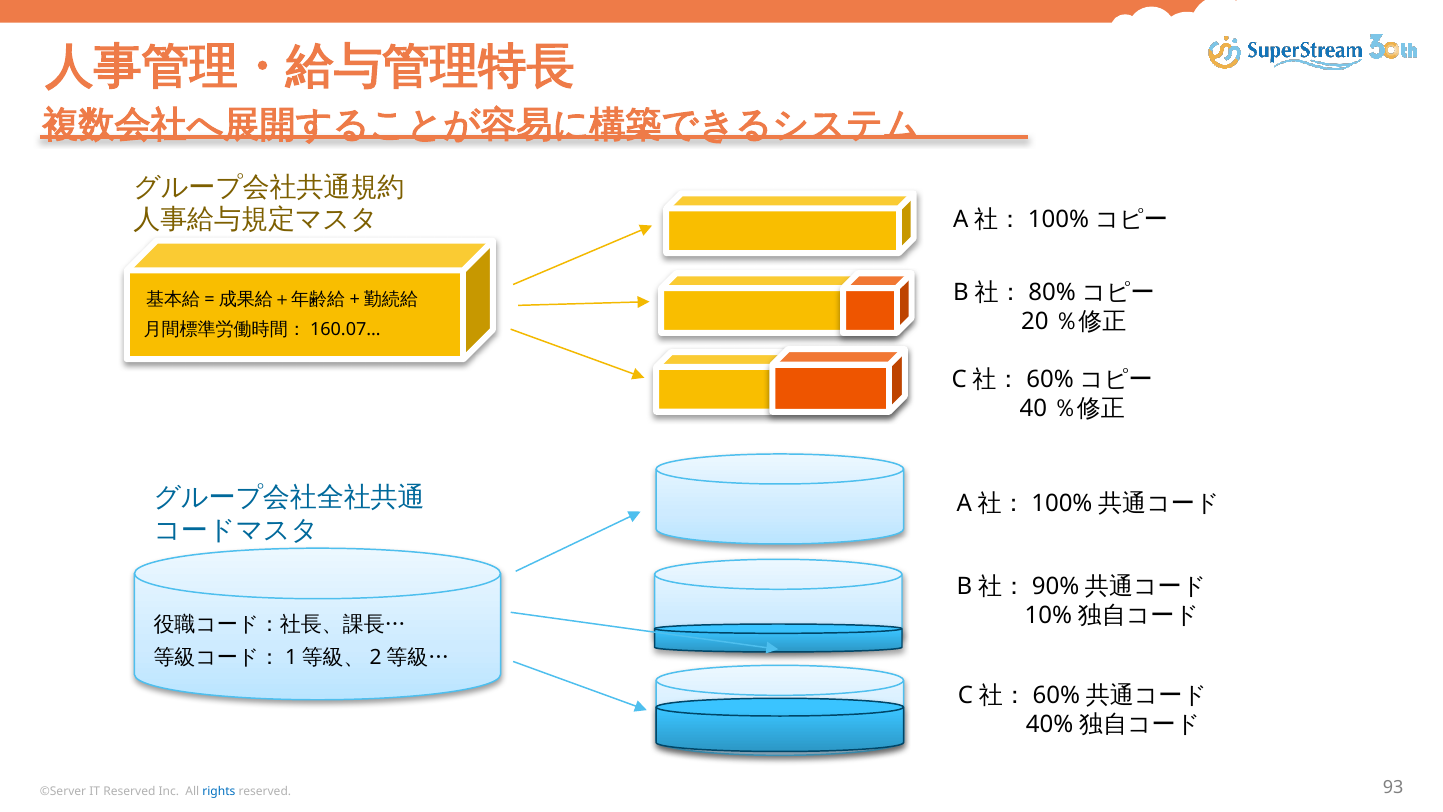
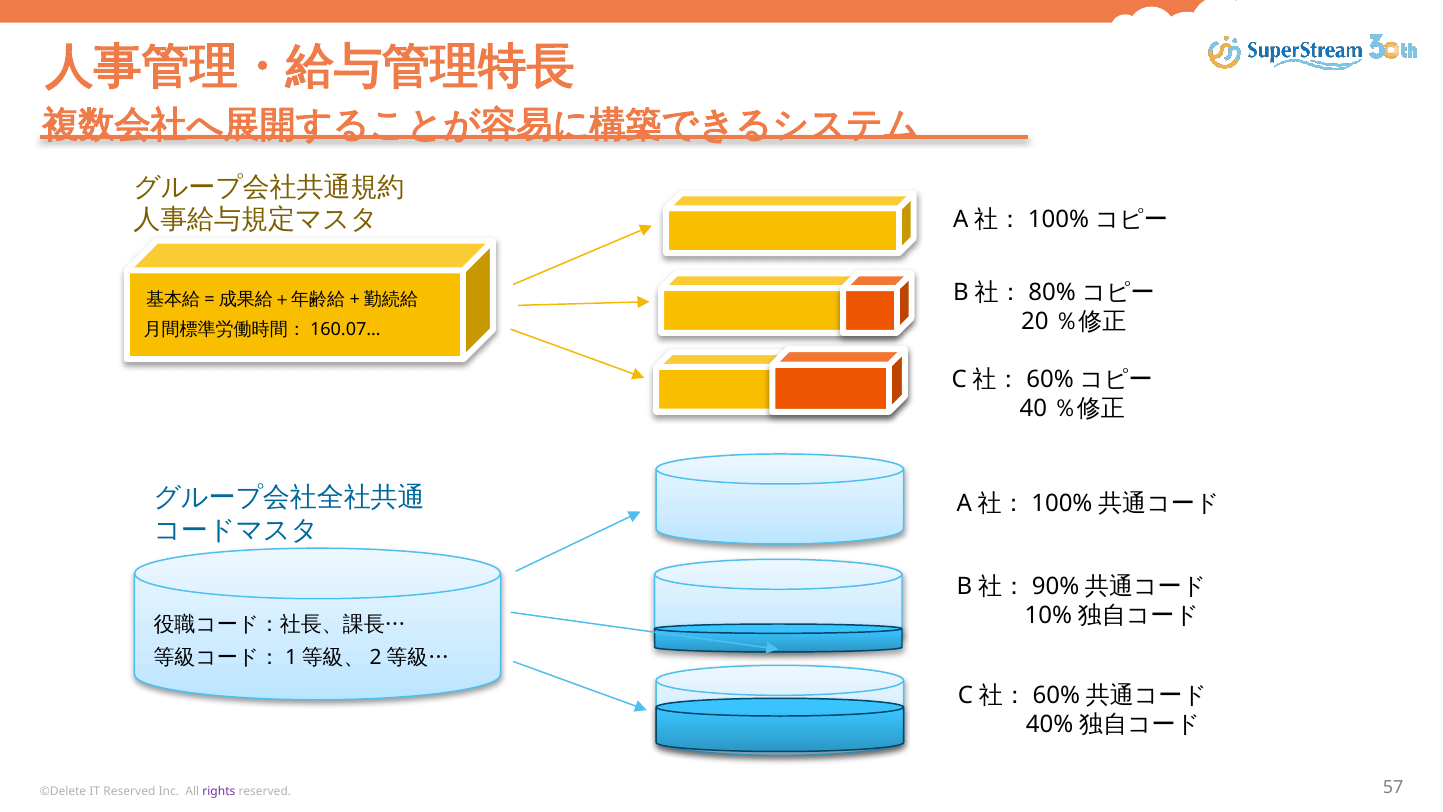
©Server: ©Server -> ©Delete
rights colour: blue -> purple
93: 93 -> 57
